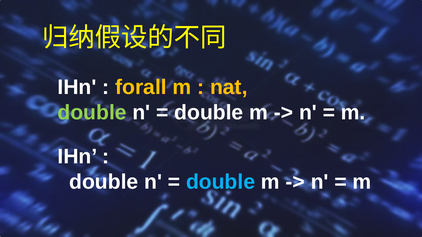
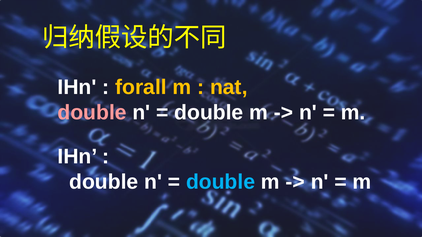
double at (92, 113) colour: light green -> pink
